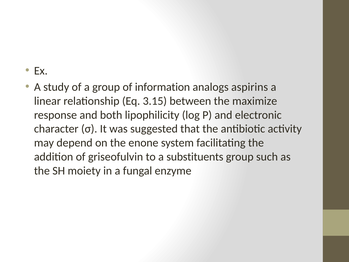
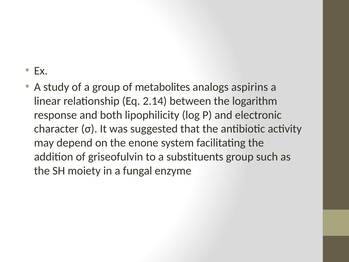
information: information -> metabolites
3.15: 3.15 -> 2.14
maximize: maximize -> logarithm
